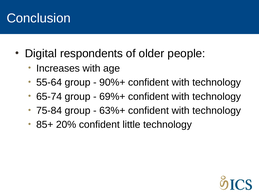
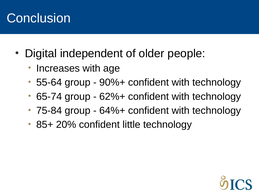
respondents: respondents -> independent
69%+: 69%+ -> 62%+
63%+: 63%+ -> 64%+
